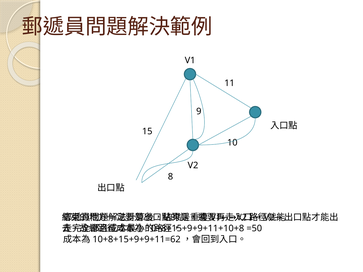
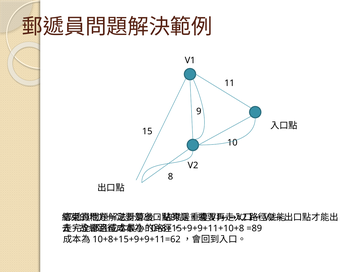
=50: =50 -> =89
